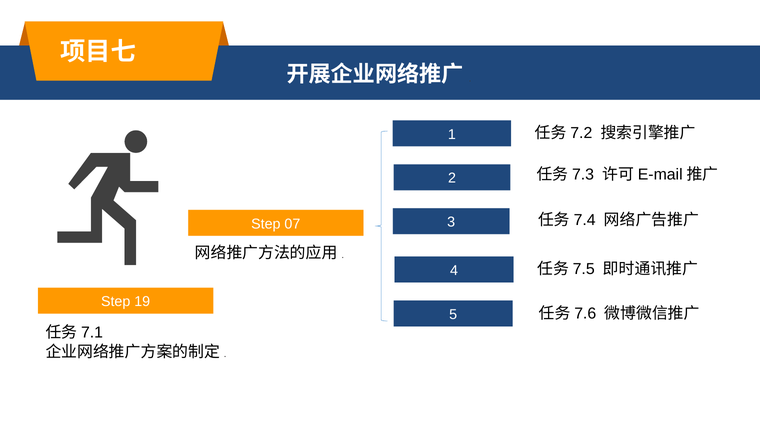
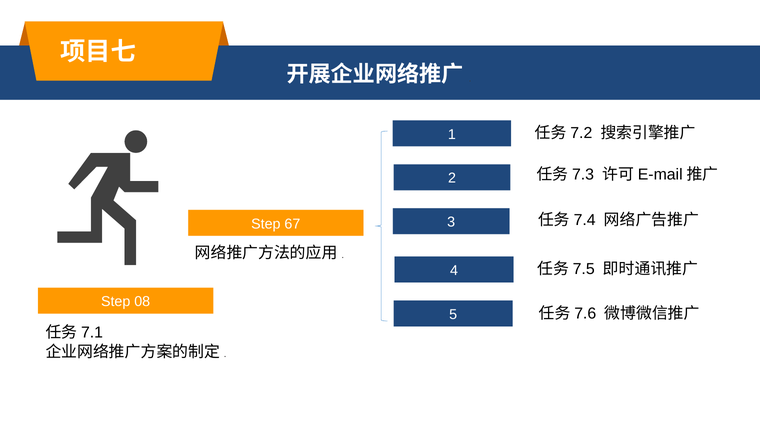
07: 07 -> 67
19: 19 -> 08
